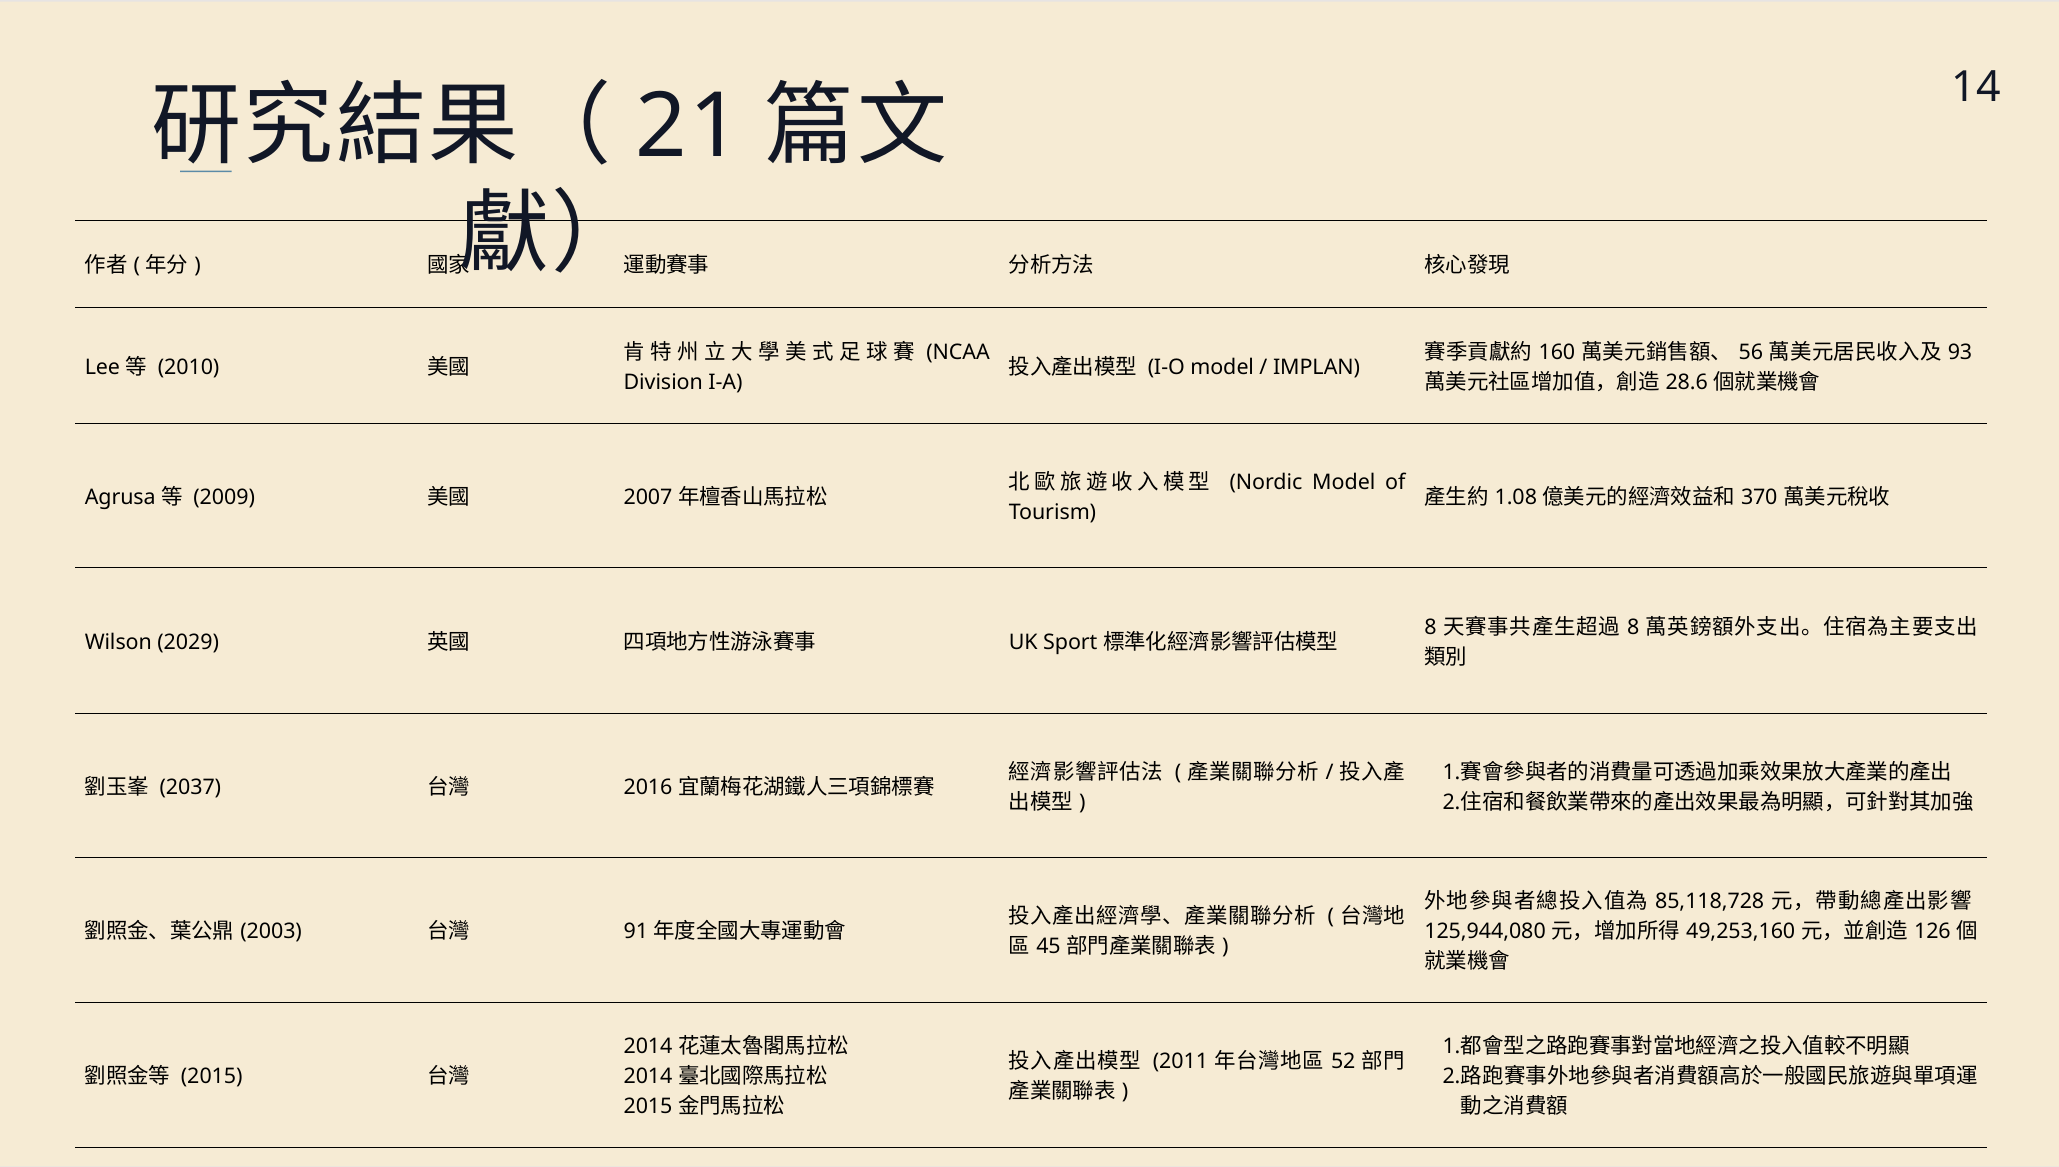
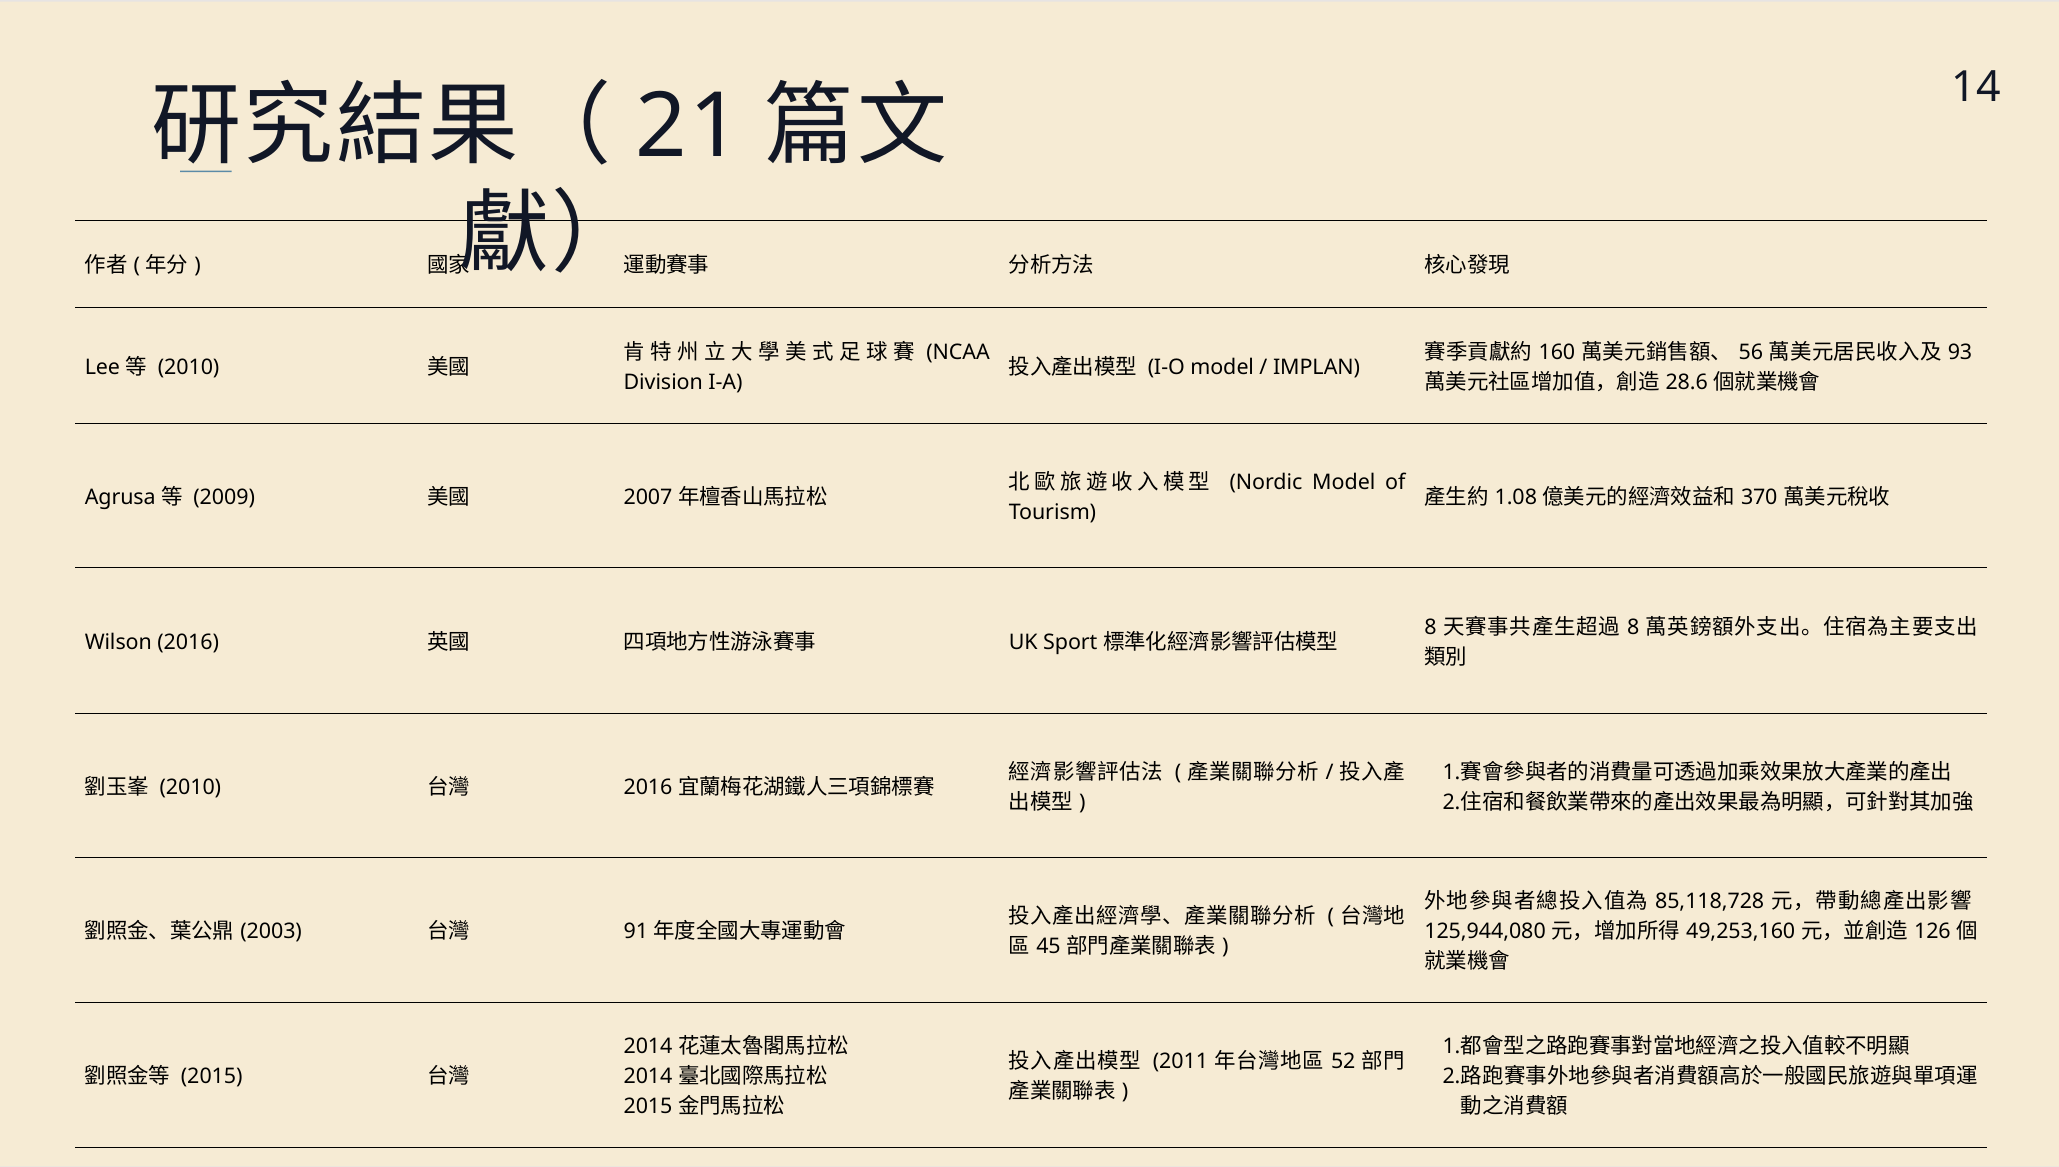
Wilson 2029: 2029 -> 2016
2037 at (190, 787): 2037 -> 2010
